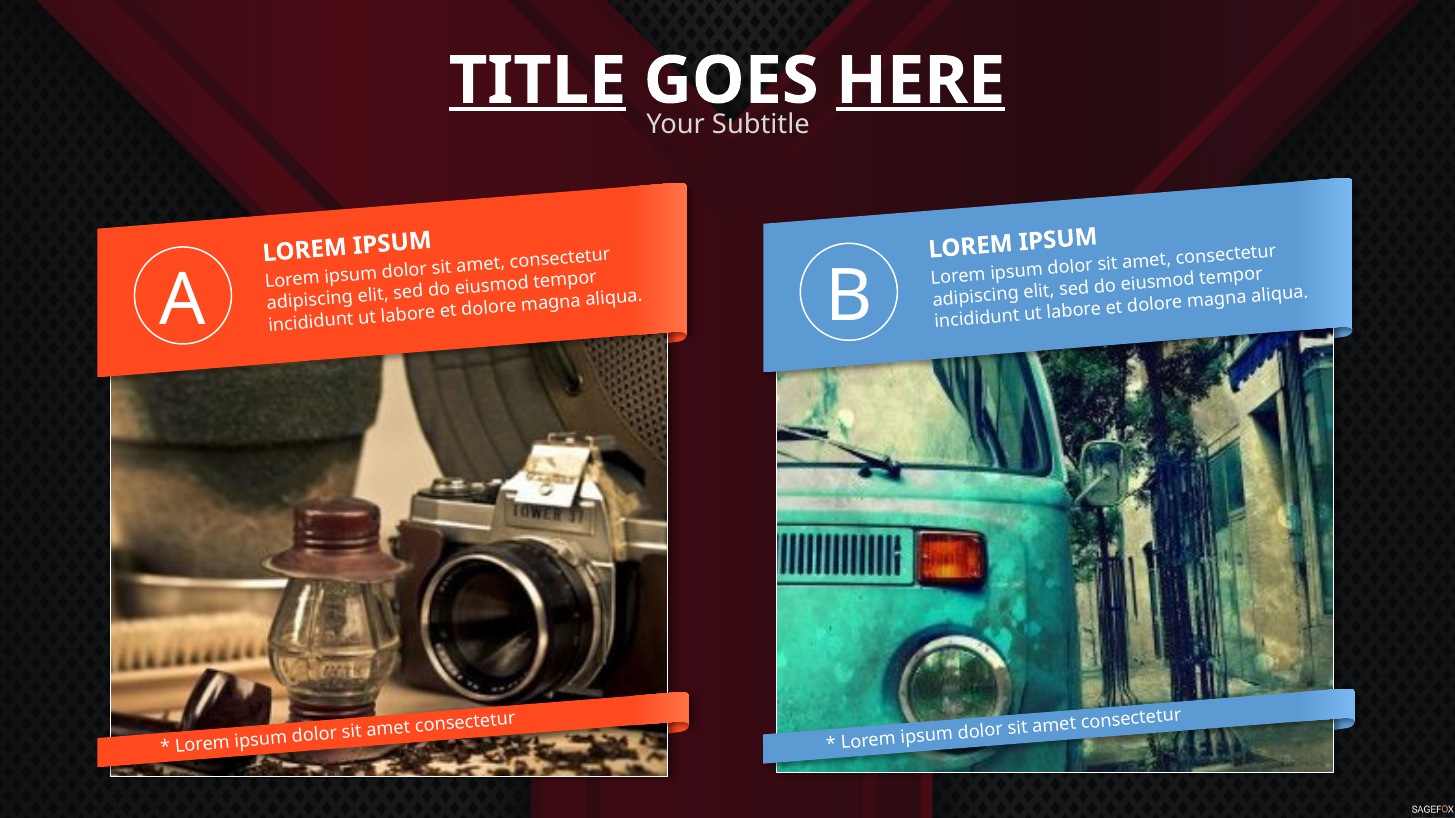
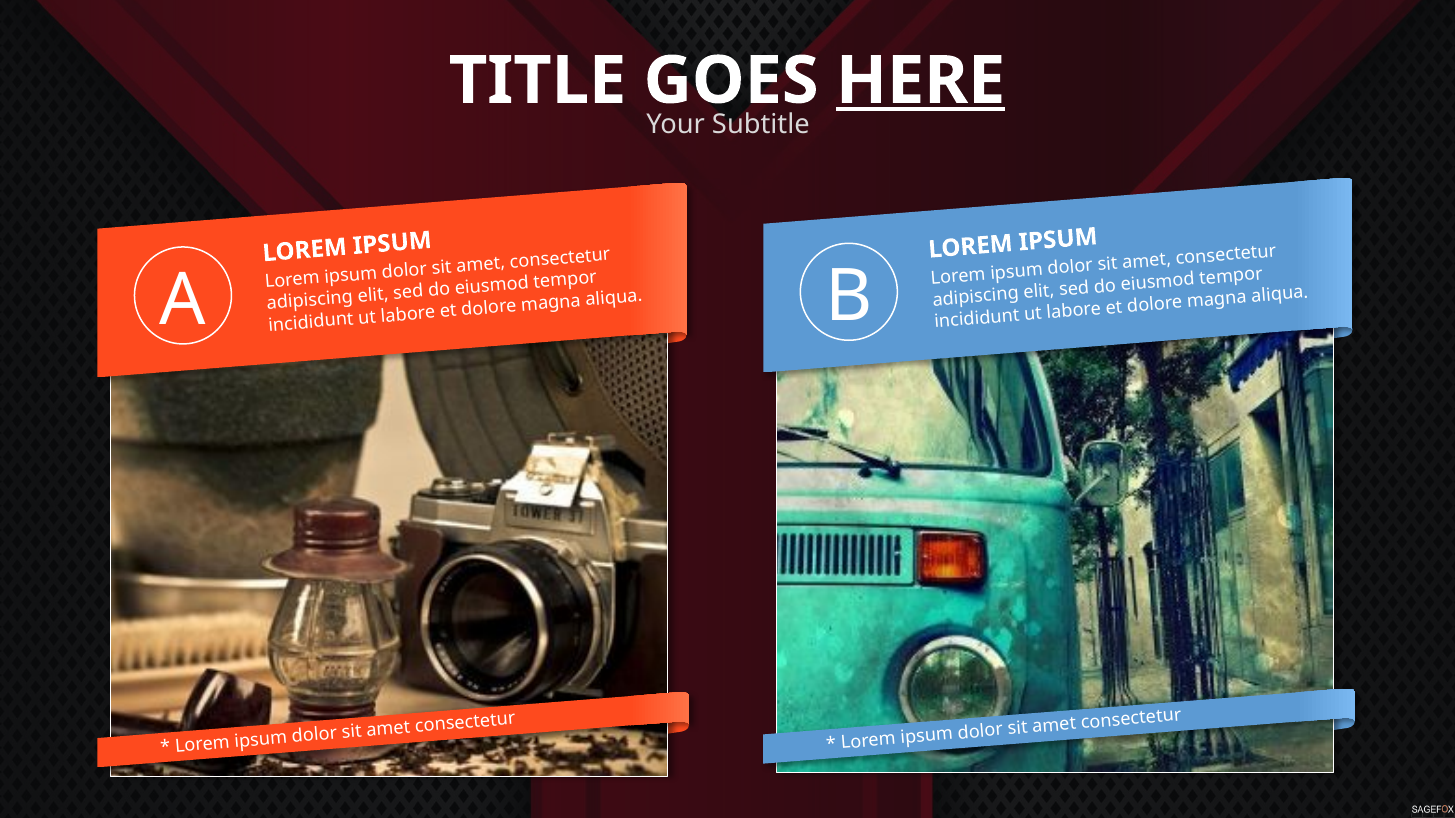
TITLE underline: present -> none
